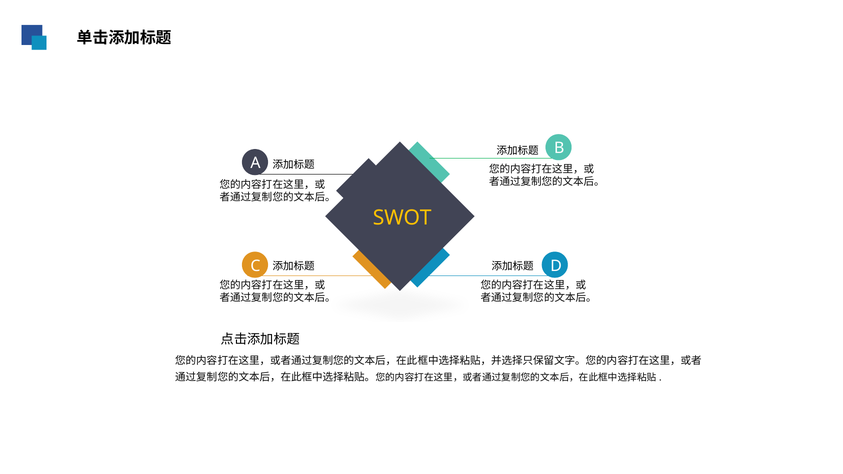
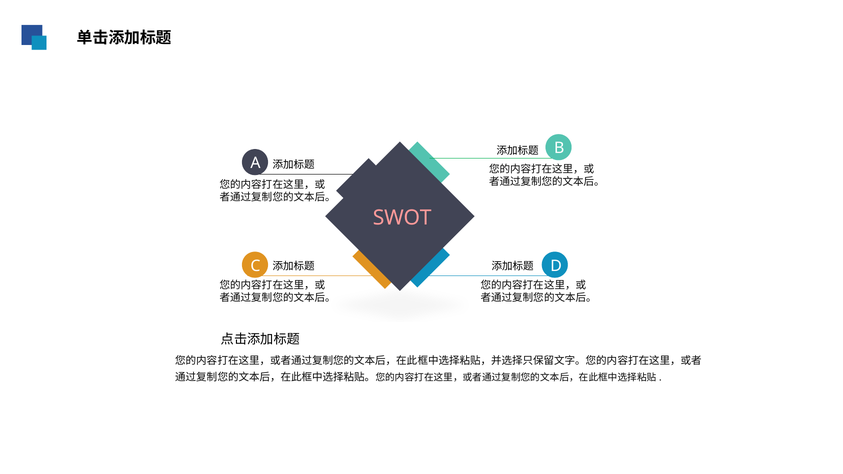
SWOT colour: yellow -> pink
